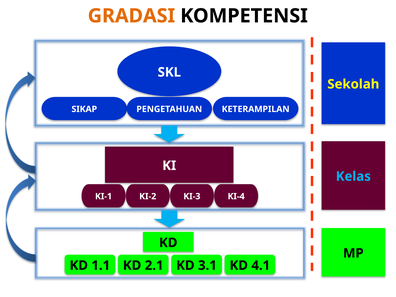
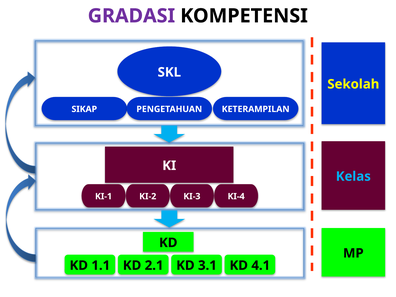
GRADASI colour: orange -> purple
